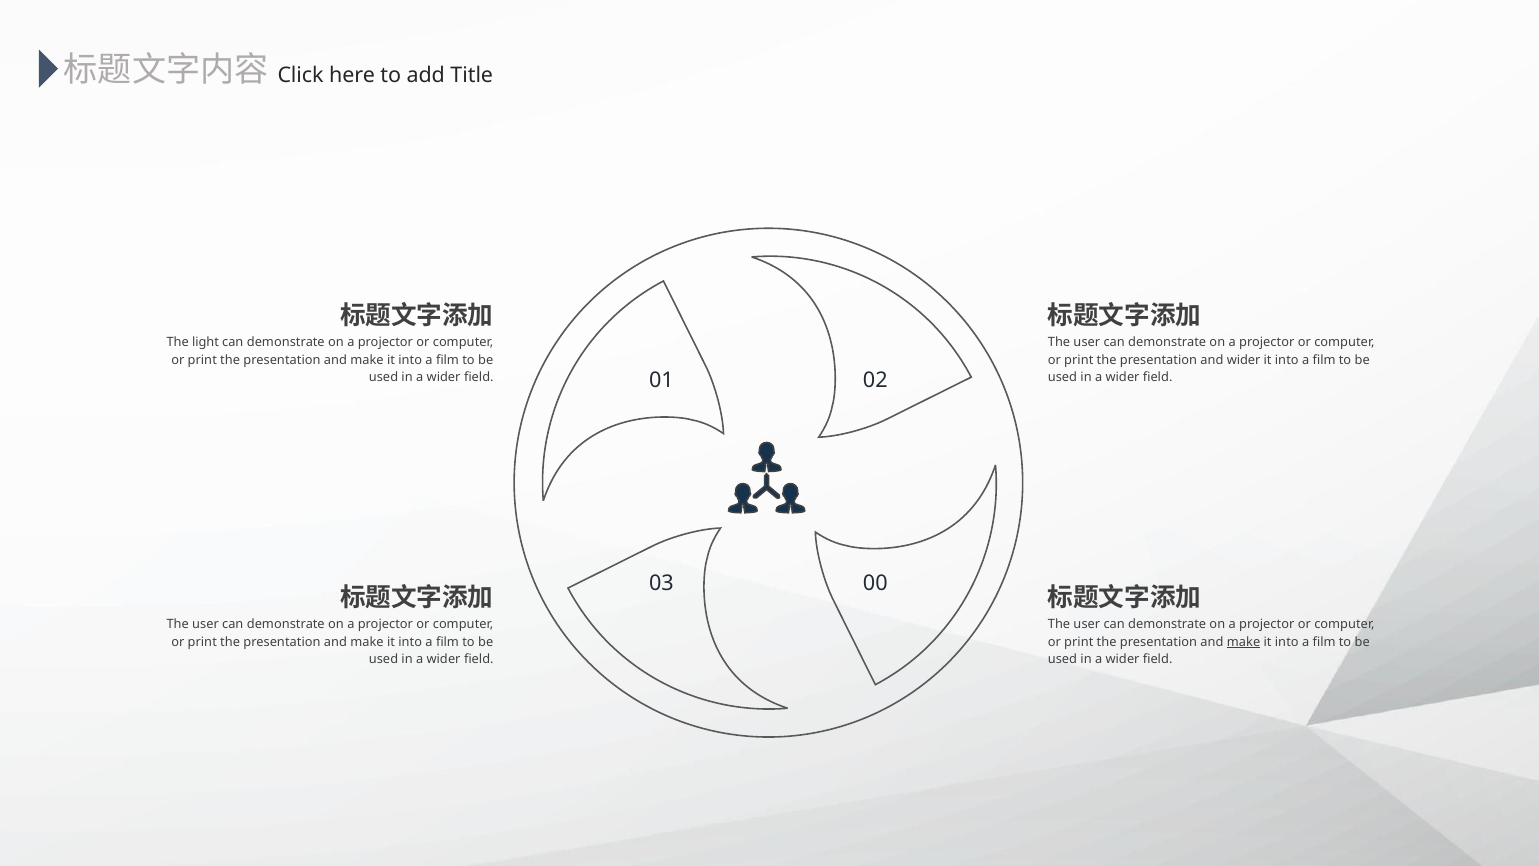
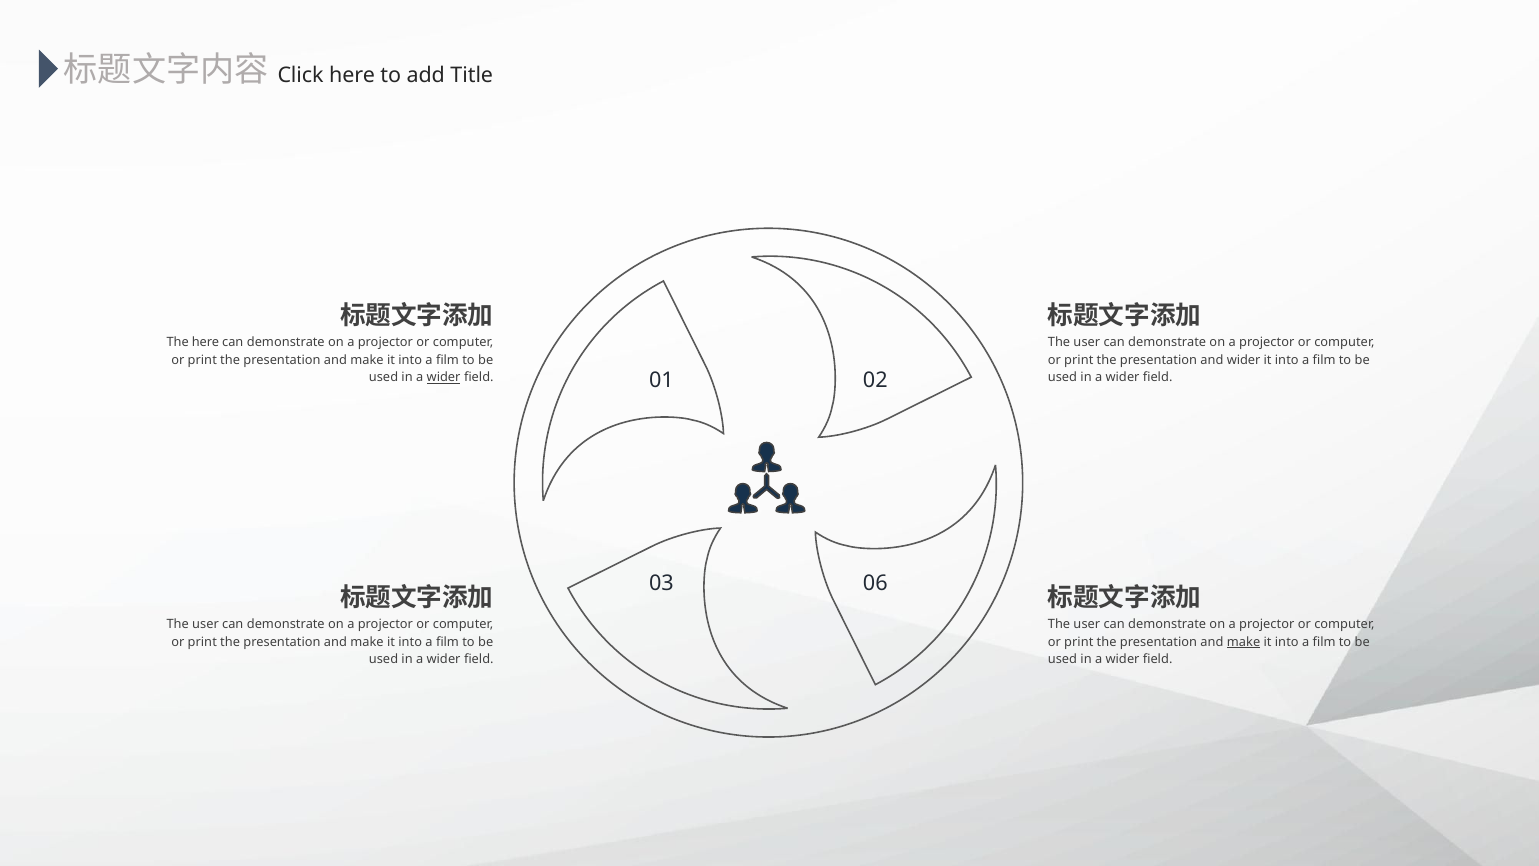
The light: light -> here
wider at (444, 377) underline: none -> present
00: 00 -> 06
